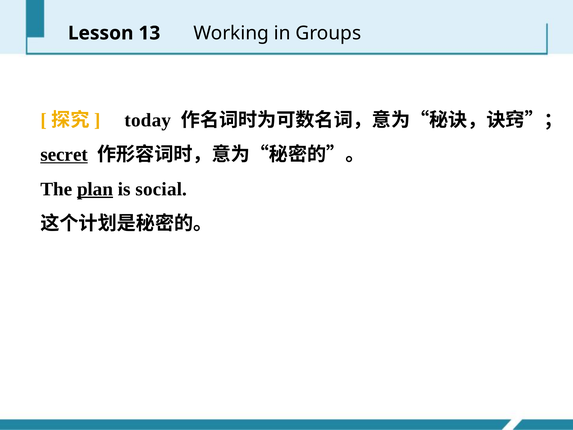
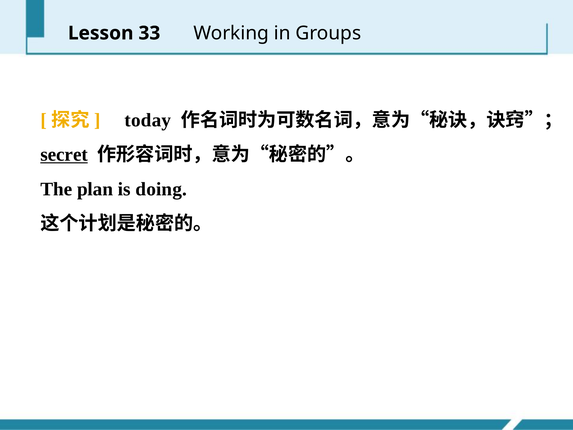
13: 13 -> 33
plan underline: present -> none
social: social -> doing
